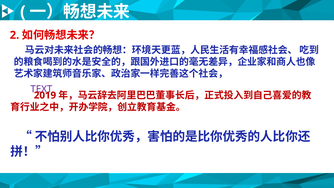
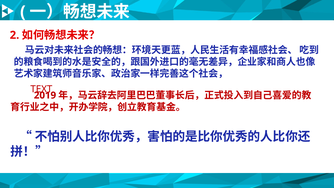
TEXT colour: purple -> red
